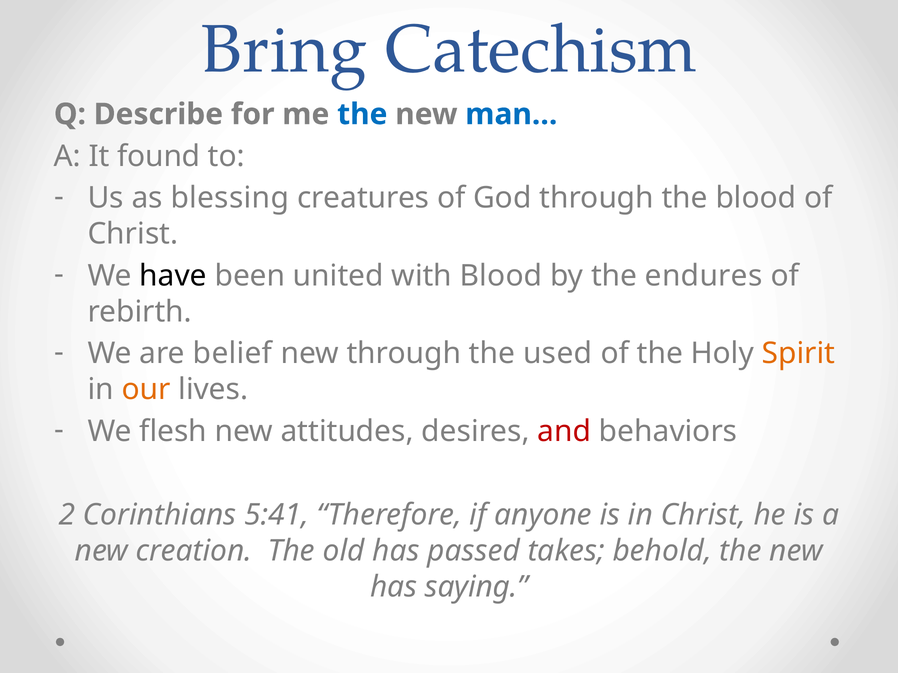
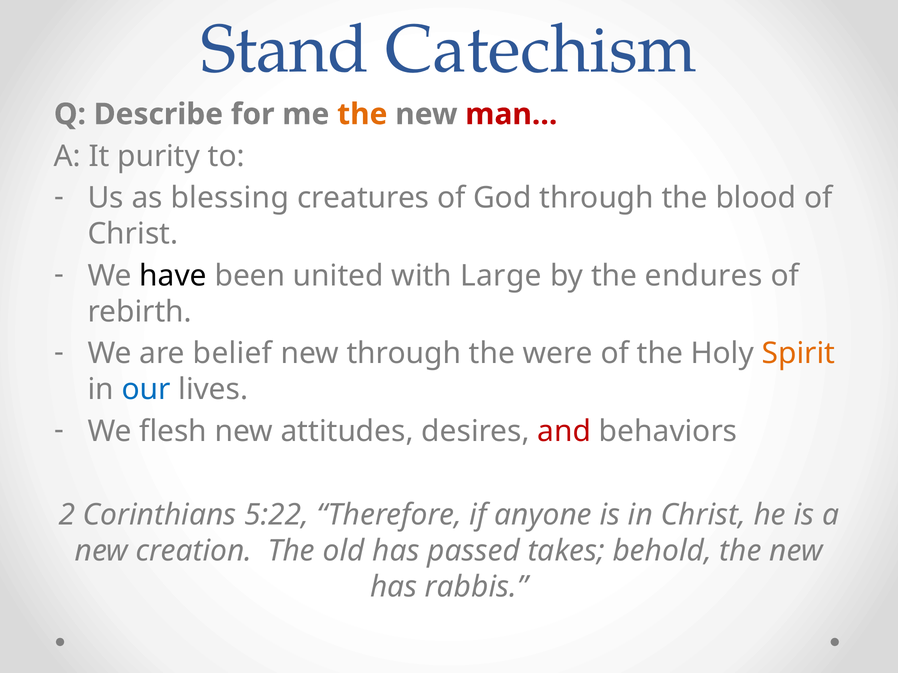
Bring: Bring -> Stand
the at (362, 114) colour: blue -> orange
man… colour: blue -> red
found: found -> purity
with Blood: Blood -> Large
used: used -> were
our colour: orange -> blue
5:41: 5:41 -> 5:22
saying: saying -> rabbis
